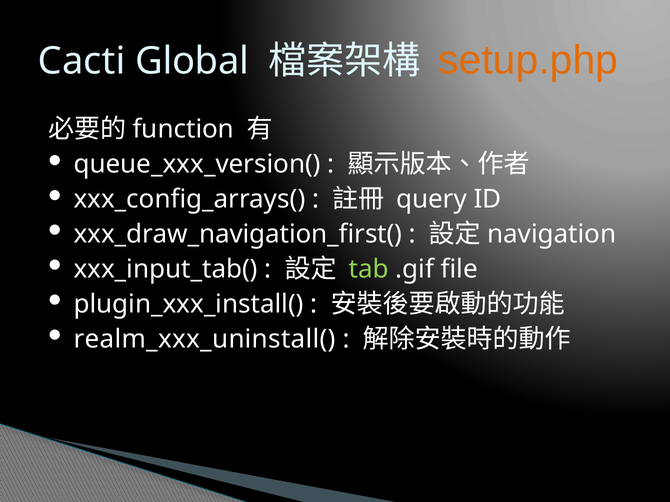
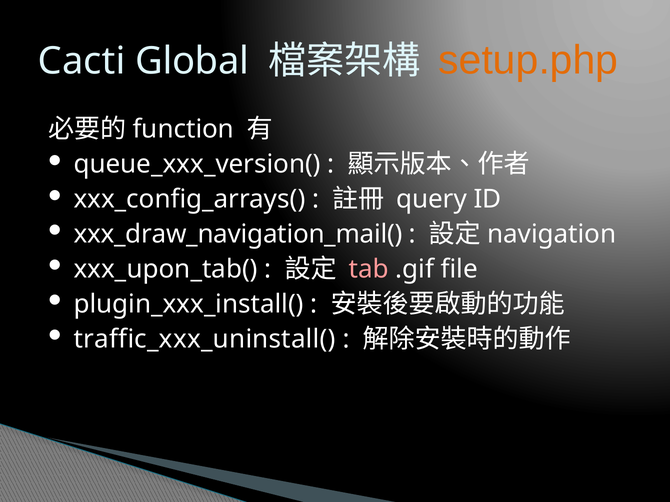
xxx_draw_navigation_first(: xxx_draw_navigation_first( -> xxx_draw_navigation_mail(
xxx_input_tab(: xxx_input_tab( -> xxx_upon_tab(
tab colour: light green -> pink
realm_xxx_uninstall(: realm_xxx_uninstall( -> traffic_xxx_uninstall(
